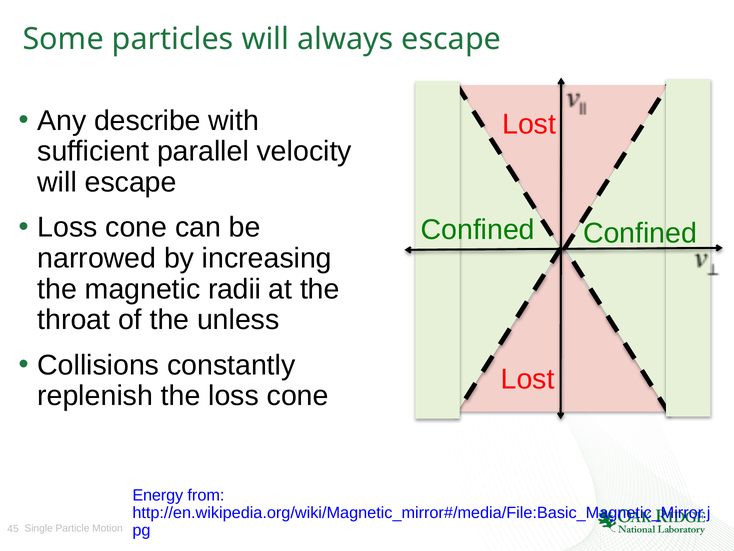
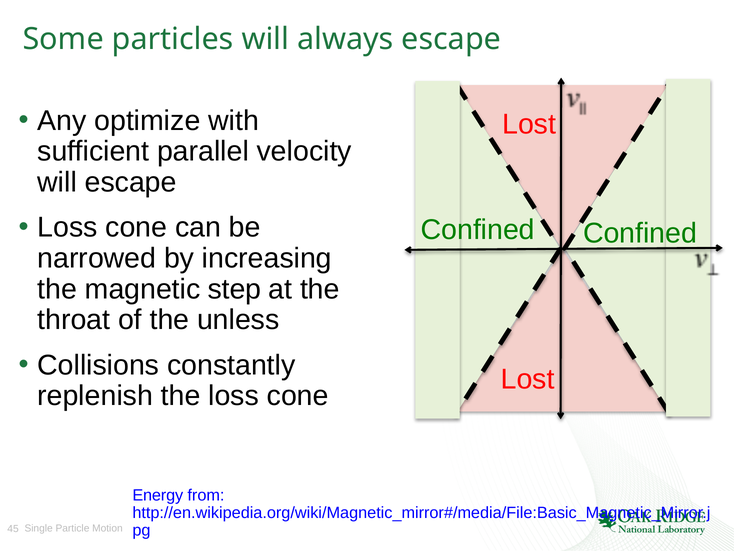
describe: describe -> optimize
radii: radii -> step
